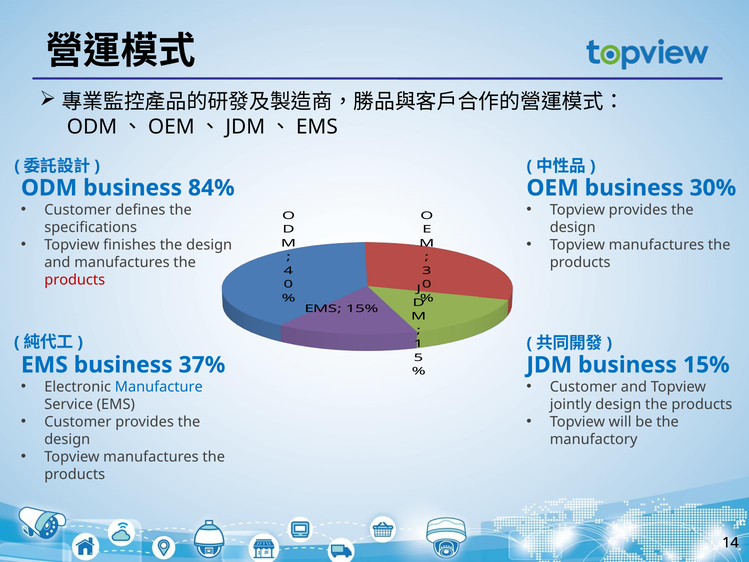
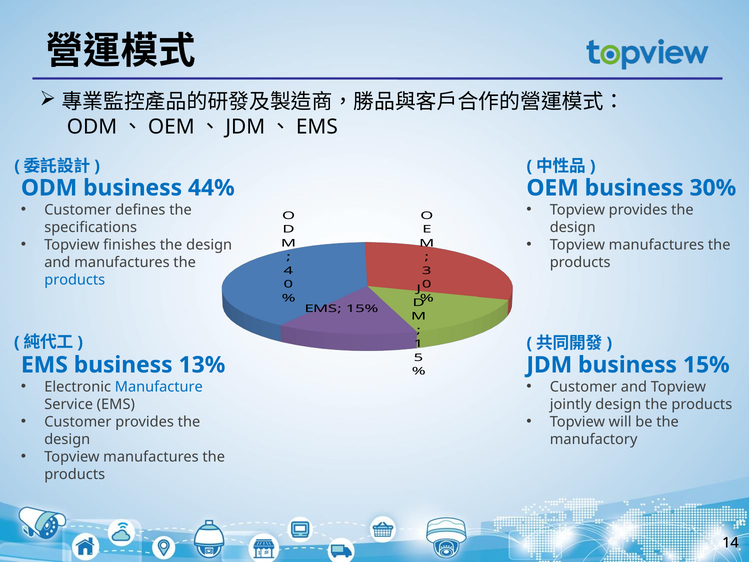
84%: 84% -> 44%
products at (75, 280) colour: red -> blue
37%: 37% -> 13%
